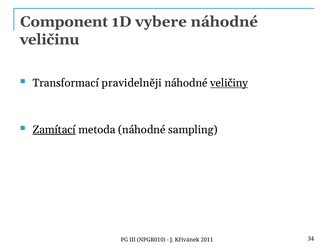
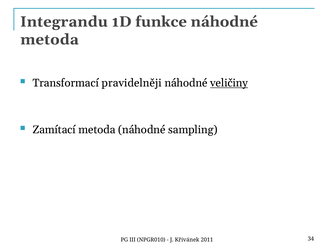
Component: Component -> Integrandu
vybere: vybere -> funkce
veličinu at (50, 40): veličinu -> metoda
Zamítací underline: present -> none
